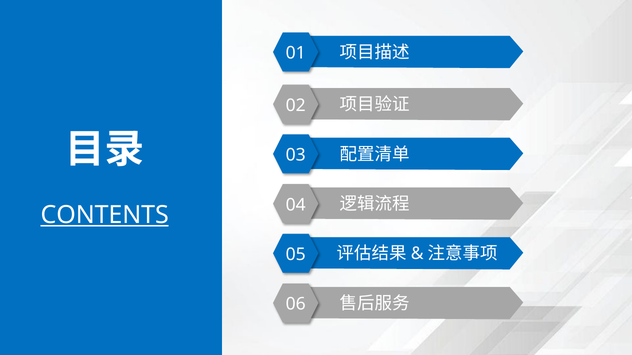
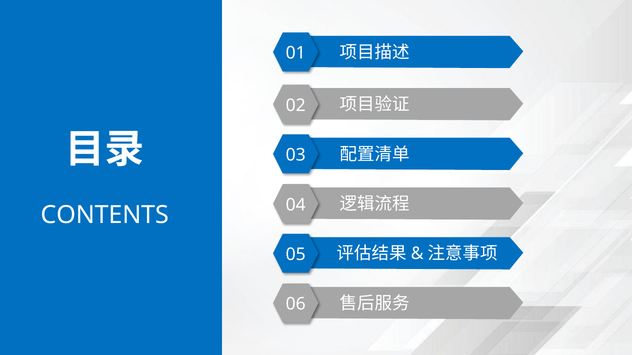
CONTENTS underline: present -> none
